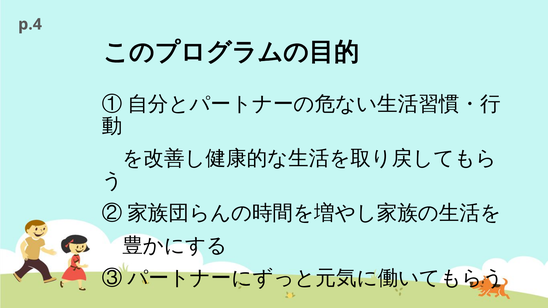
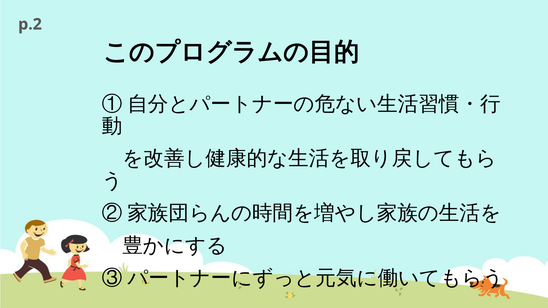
p.4: p.4 -> p.2
